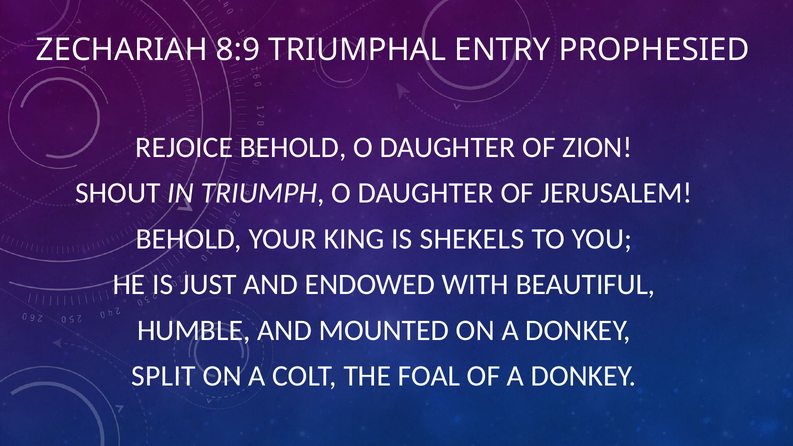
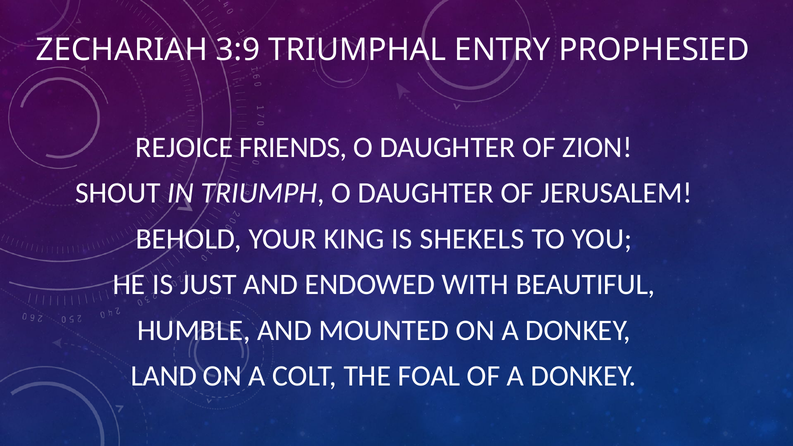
8:9: 8:9 -> 3:9
REJOICE BEHOLD: BEHOLD -> FRIENDS
SPLIT: SPLIT -> LAND
